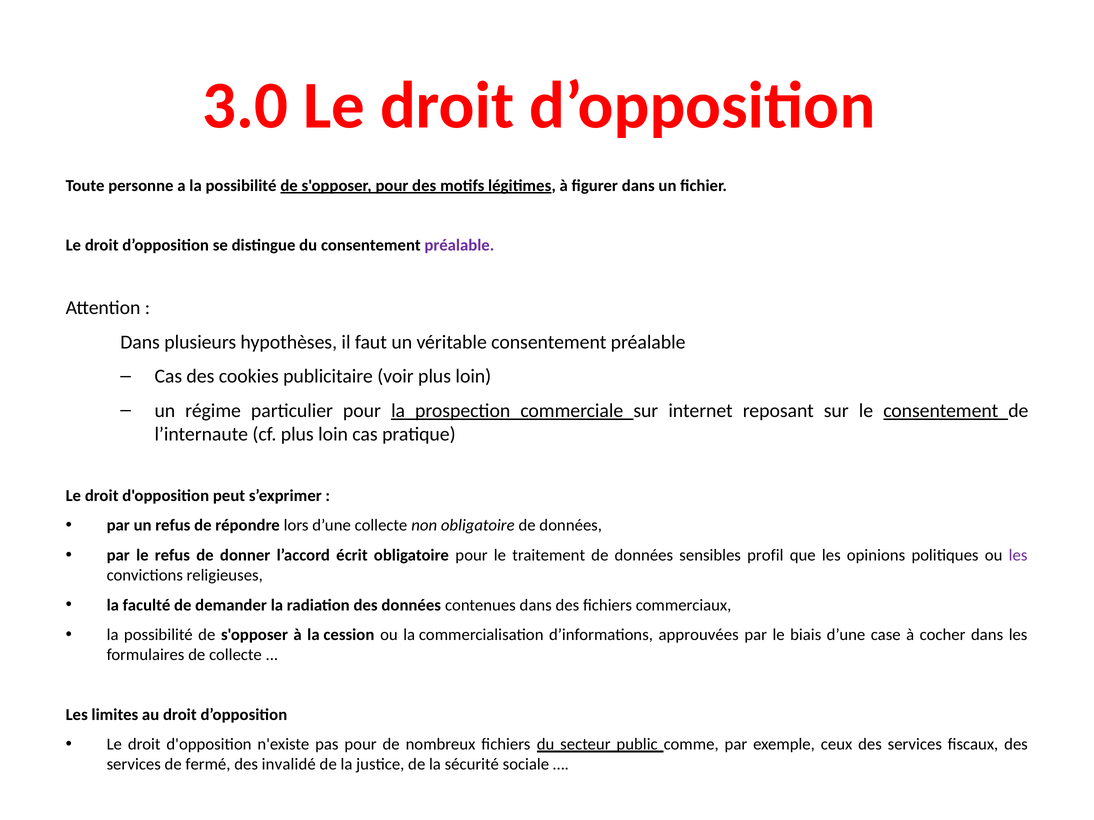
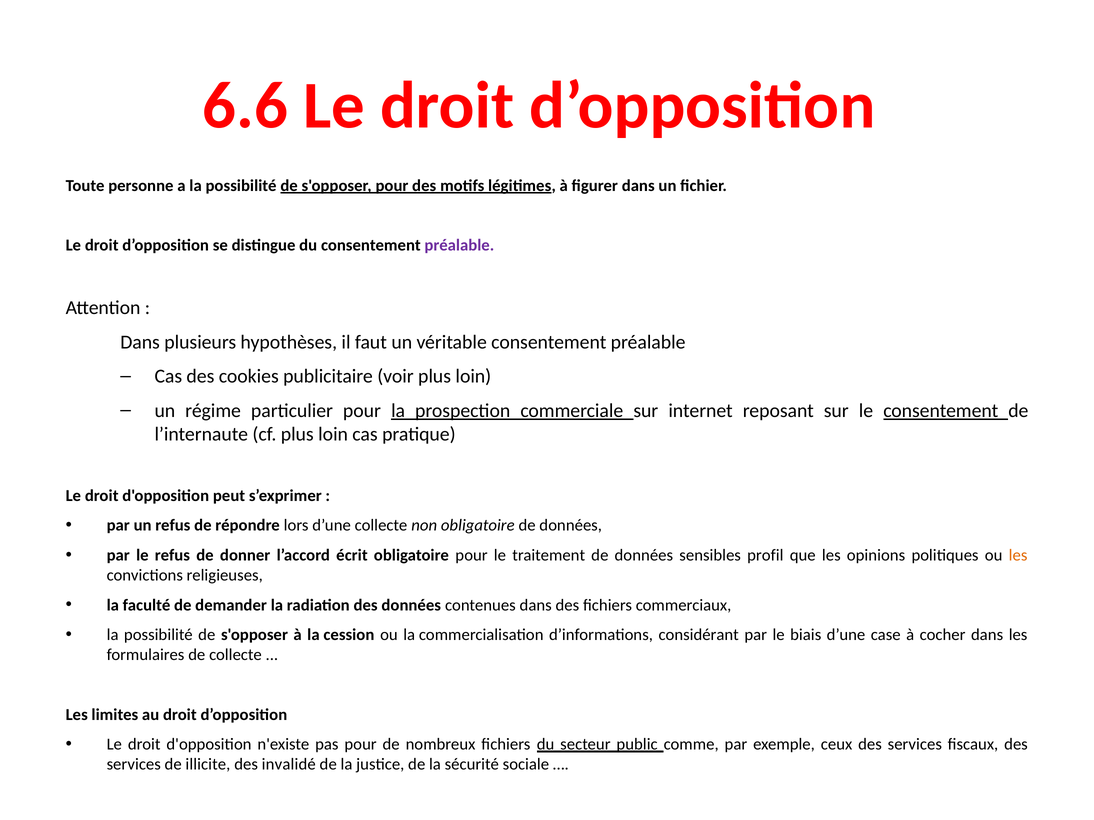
3.0: 3.0 -> 6.6
les at (1018, 556) colour: purple -> orange
approuvées: approuvées -> considérant
fermé: fermé -> illicite
